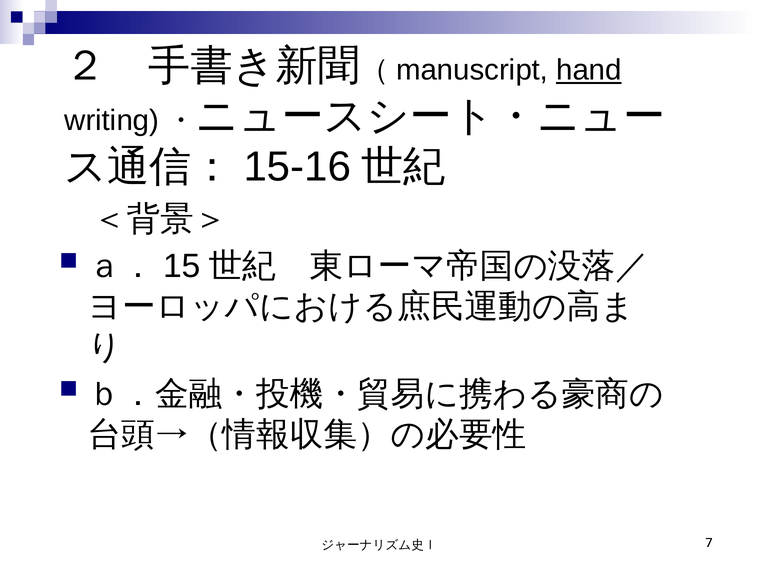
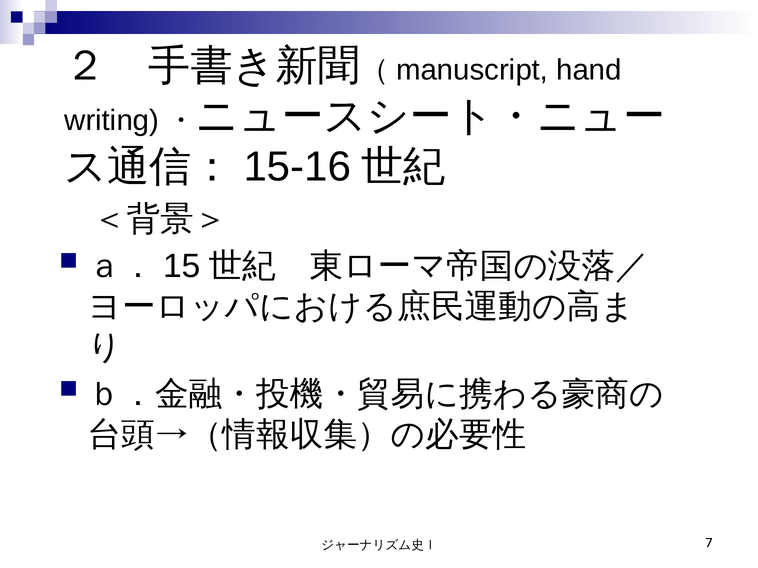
hand underline: present -> none
